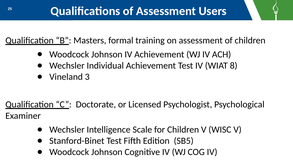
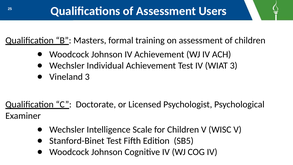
WIAT 8: 8 -> 3
